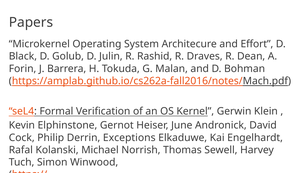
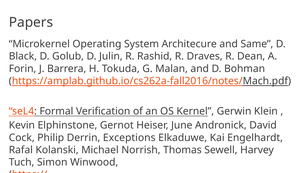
Effort: Effort -> Same
